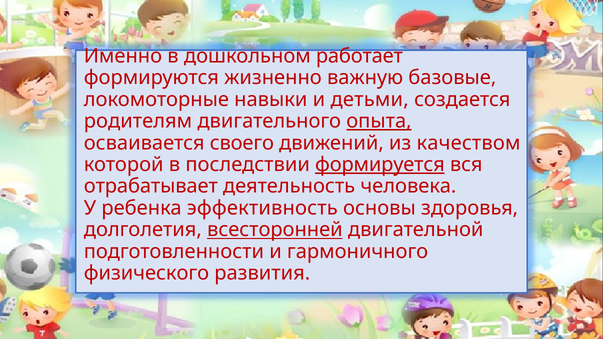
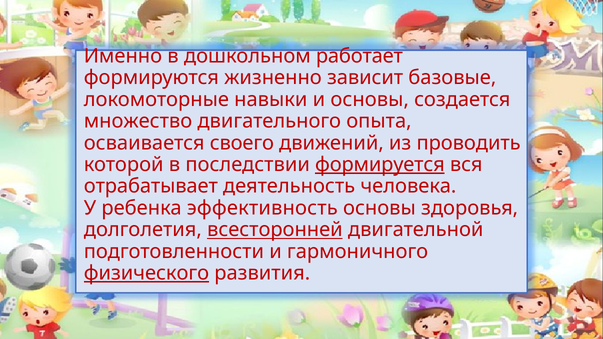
важную: важную -> зависит
и детьми: детьми -> основы
родителям: родителям -> множество
опыта underline: present -> none
качеством: качеством -> проводить
физического underline: none -> present
